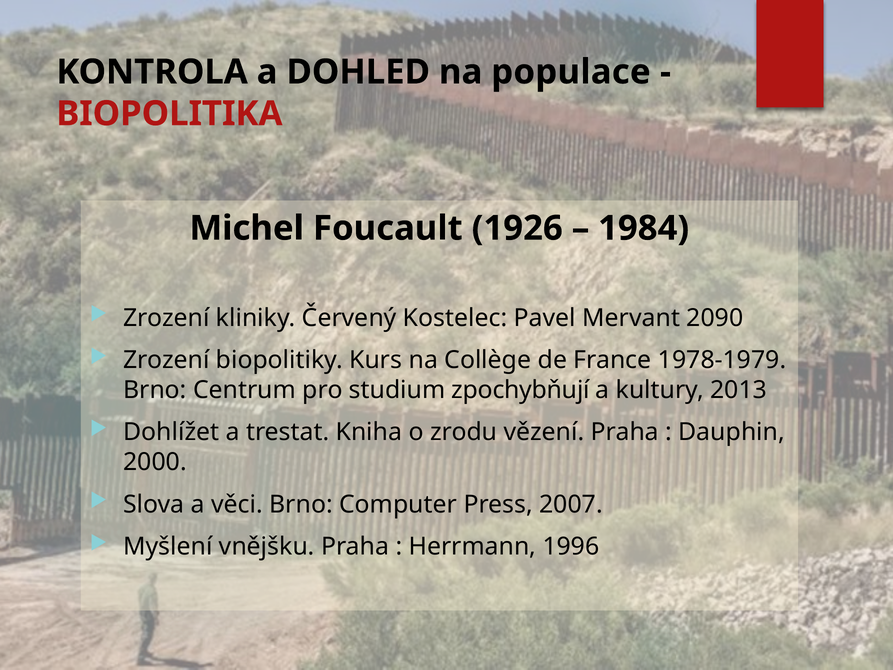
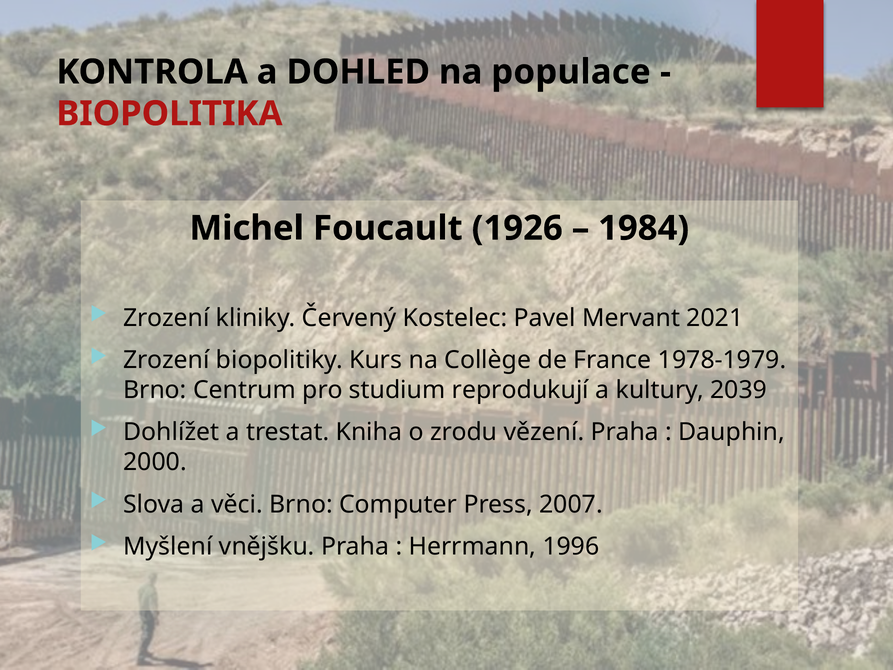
2090: 2090 -> 2021
zpochybňují: zpochybňují -> reprodukují
2013: 2013 -> 2039
